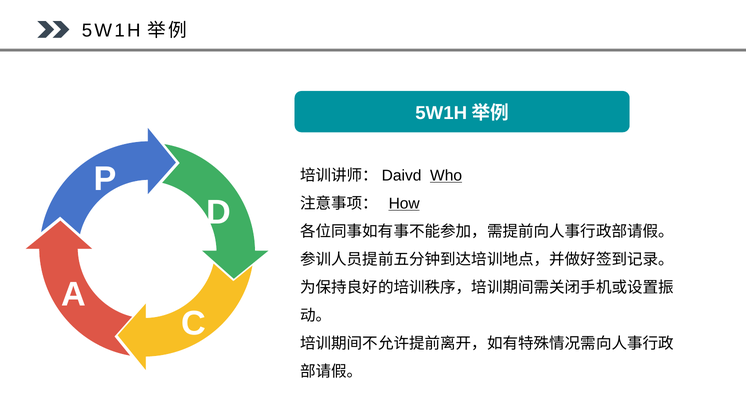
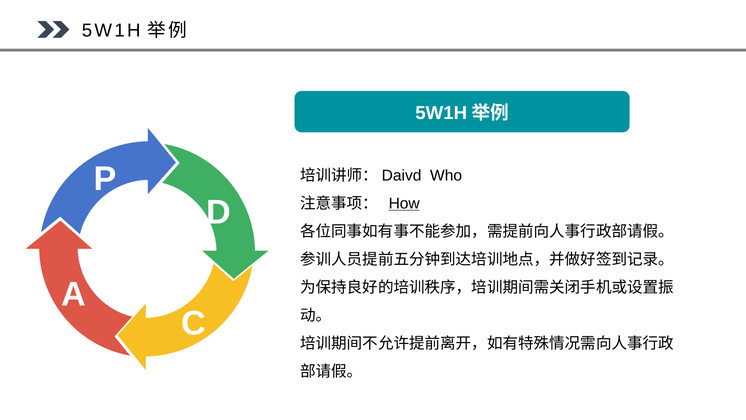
Who underline: present -> none
